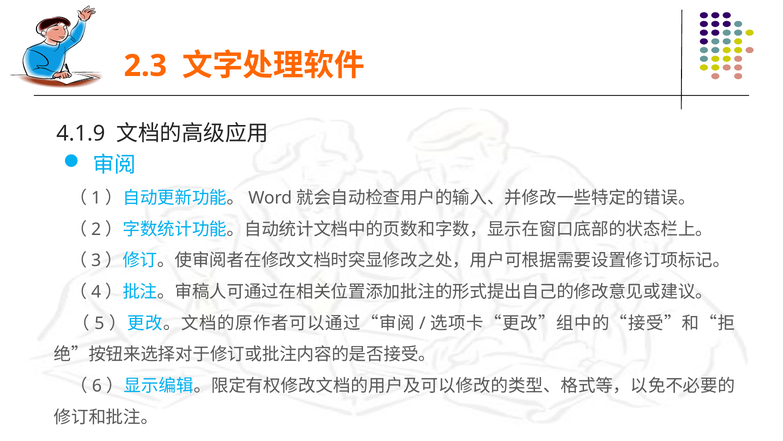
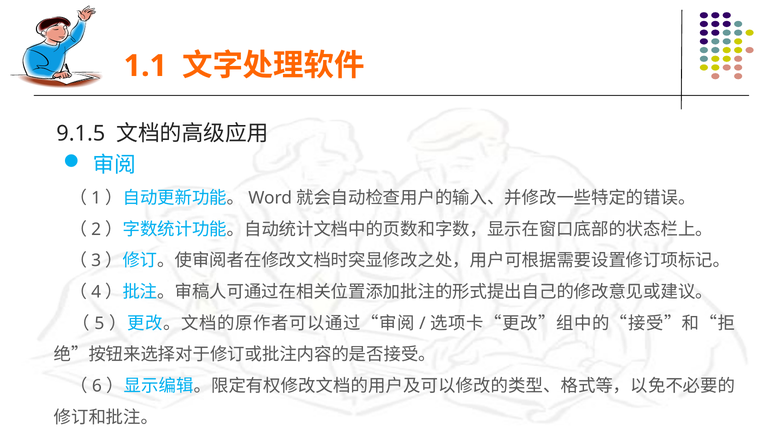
2.3: 2.3 -> 1.1
4.1.9: 4.1.9 -> 9.1.5
